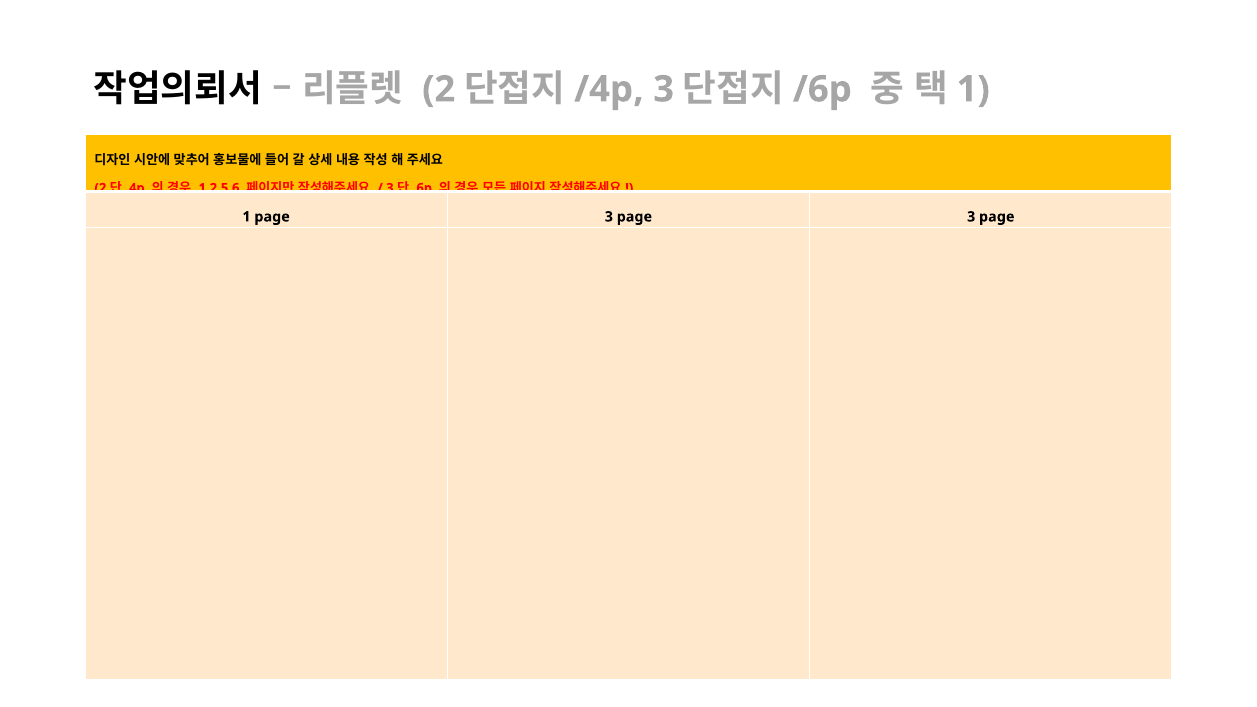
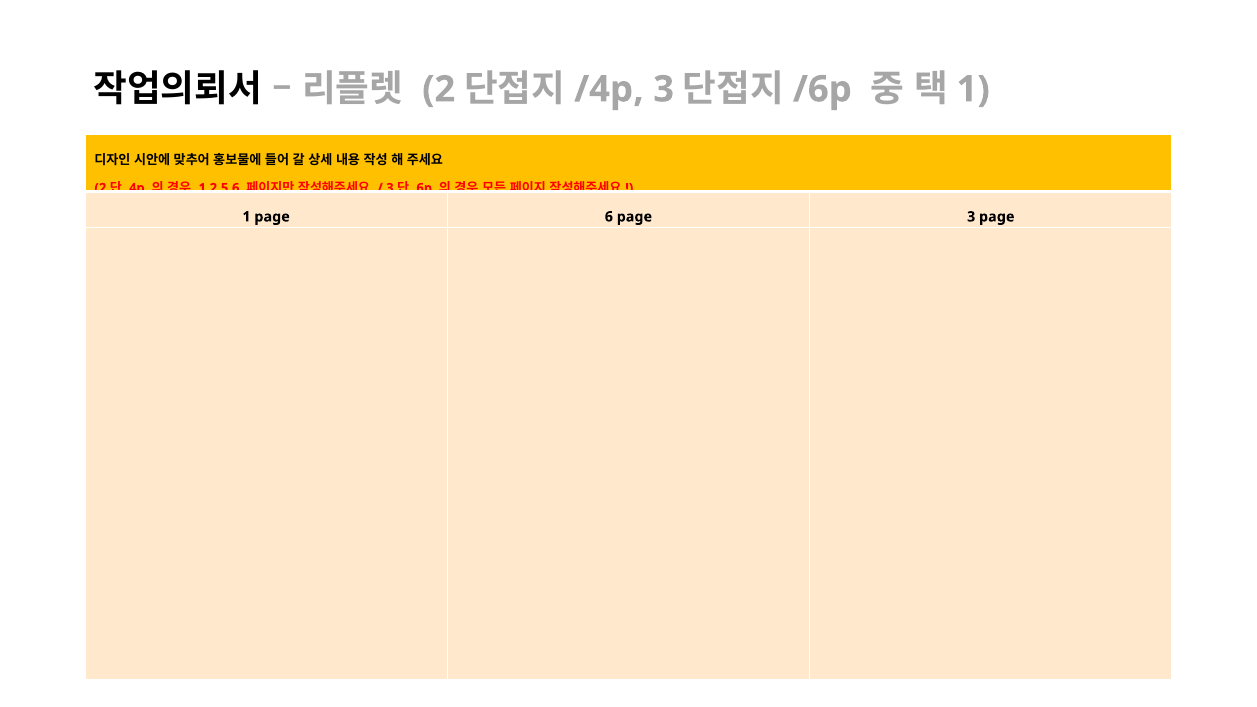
1 page 3: 3 -> 6
